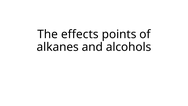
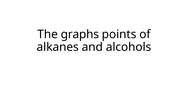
effects: effects -> graphs
